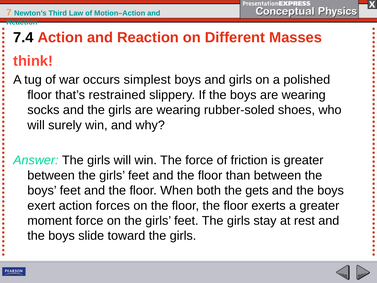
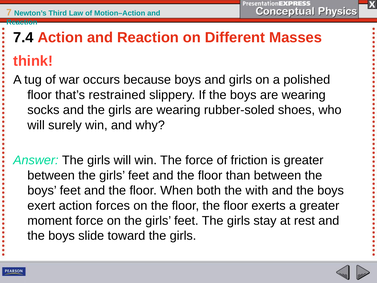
simplest: simplest -> because
gets: gets -> with
